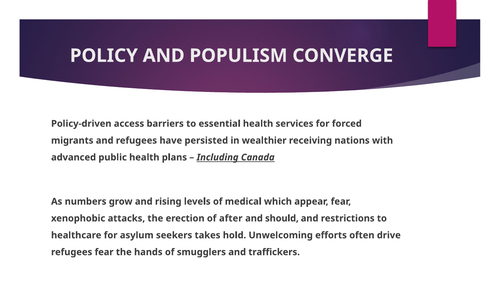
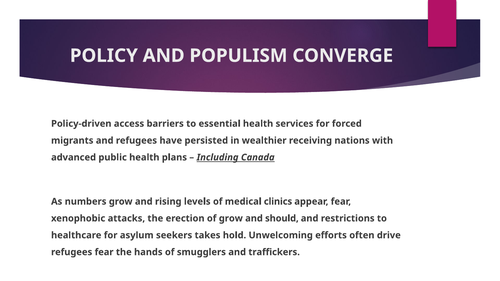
which: which -> clinics
of after: after -> grow
